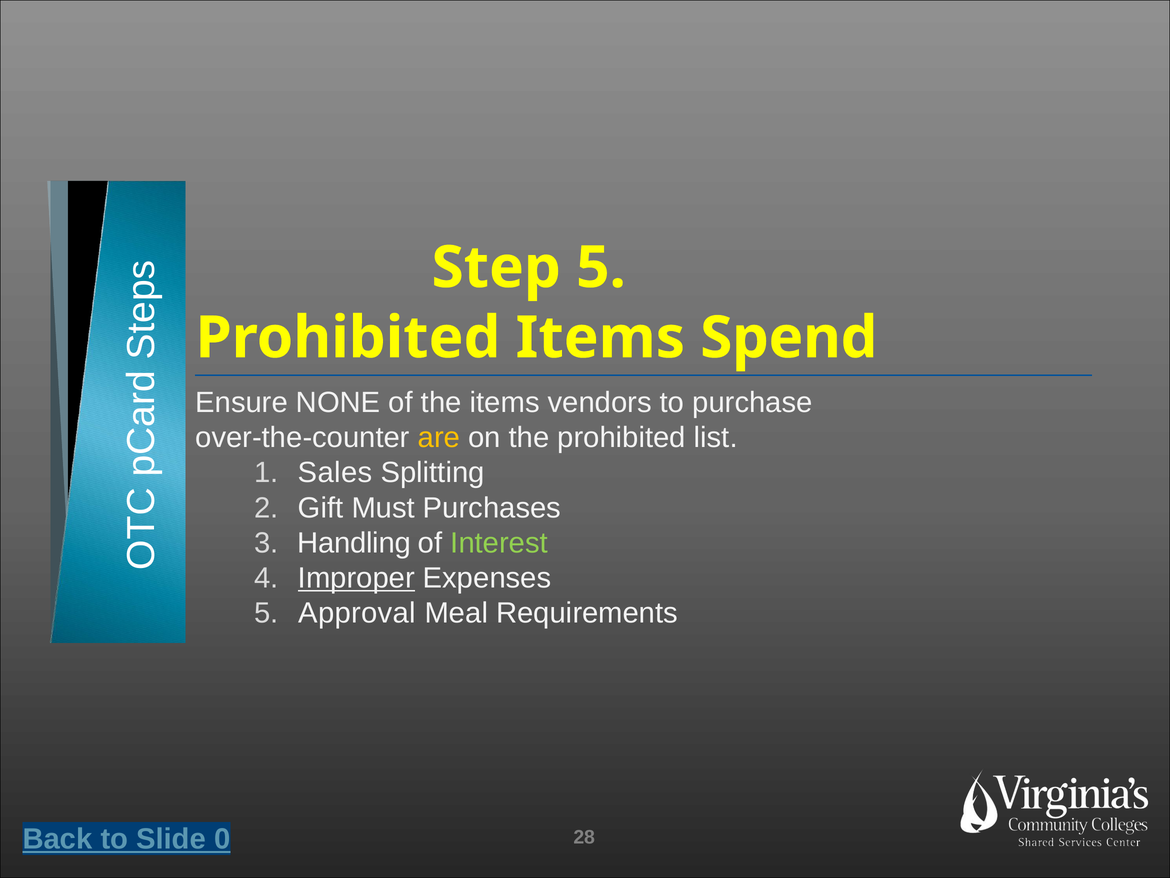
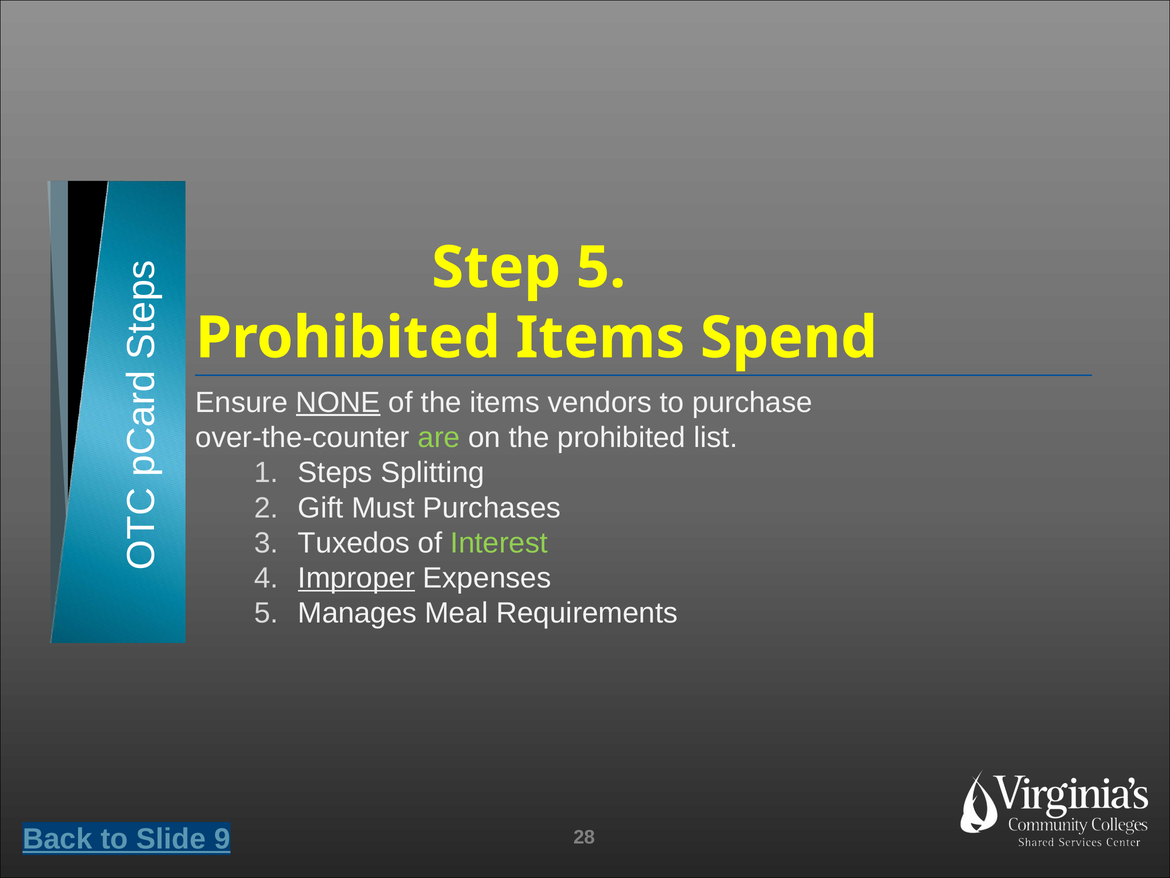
NONE underline: none -> present
are colour: yellow -> light green
Sales: Sales -> Steps
Handling: Handling -> Tuxedos
Approval: Approval -> Manages
0: 0 -> 9
